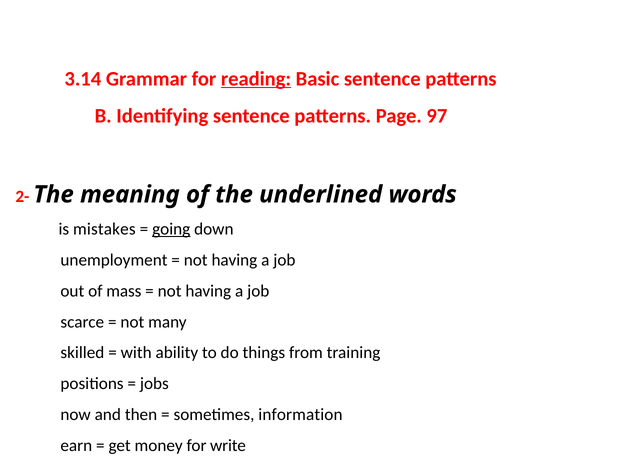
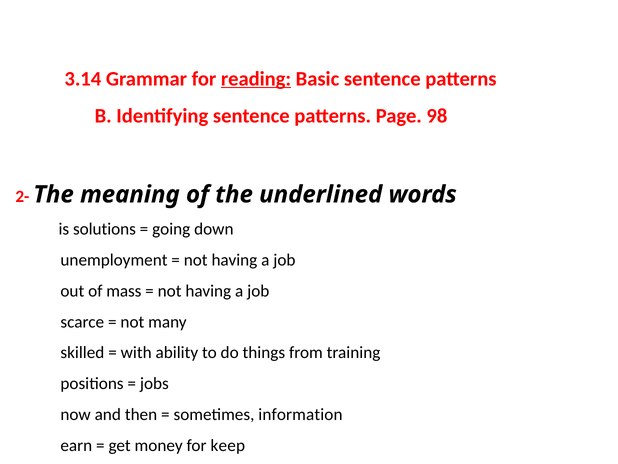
97: 97 -> 98
mistakes: mistakes -> solutions
going underline: present -> none
write: write -> keep
